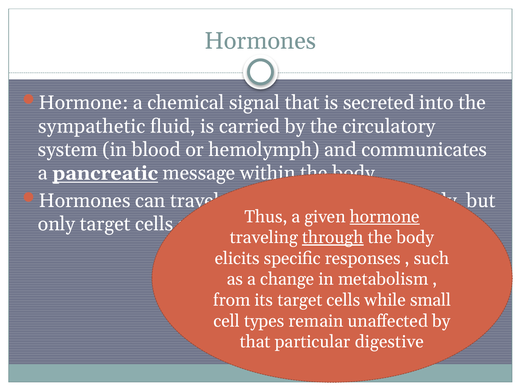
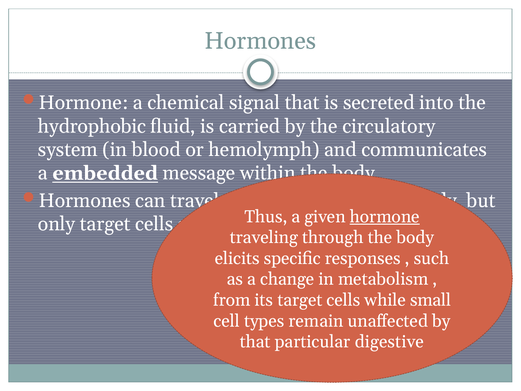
sympathetic: sympathetic -> hydrophobic
pancreatic: pancreatic -> embedded
through underline: present -> none
